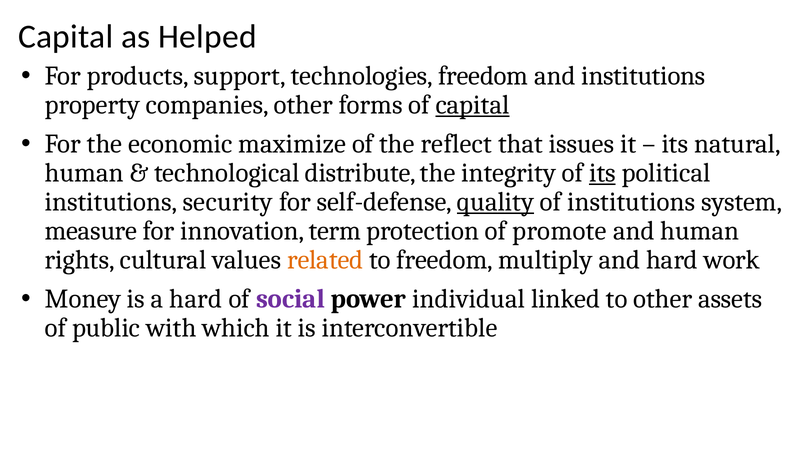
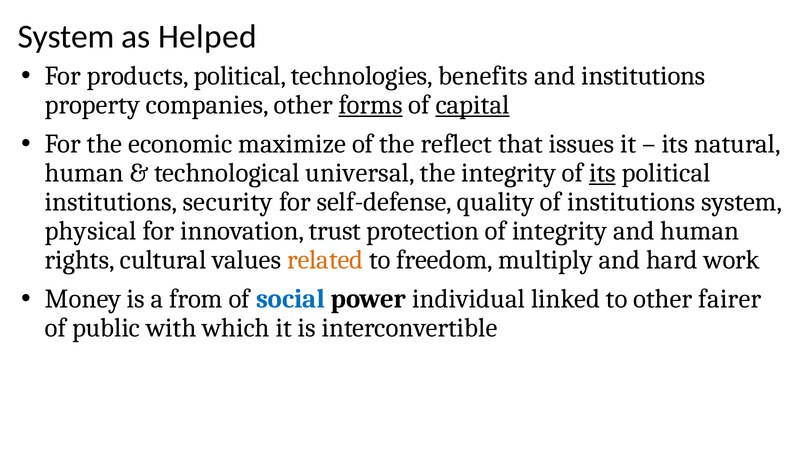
Capital at (66, 36): Capital -> System
products support: support -> political
technologies freedom: freedom -> benefits
forms underline: none -> present
distribute: distribute -> universal
quality underline: present -> none
measure: measure -> physical
term: term -> trust
of promote: promote -> integrity
a hard: hard -> from
social colour: purple -> blue
assets: assets -> fairer
